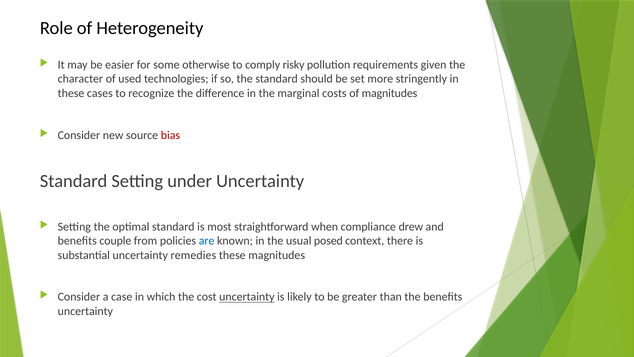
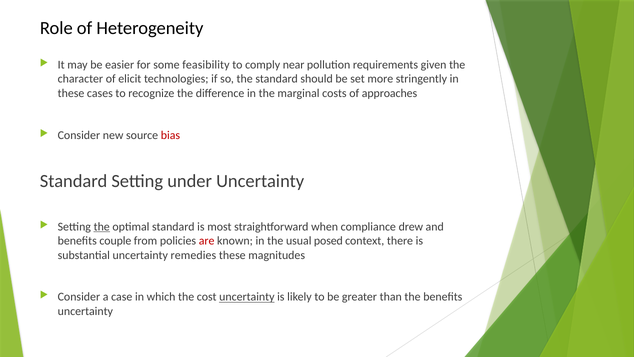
otherwise: otherwise -> feasibility
risky: risky -> near
used: used -> elicit
of magnitudes: magnitudes -> approaches
the at (102, 226) underline: none -> present
are colour: blue -> red
